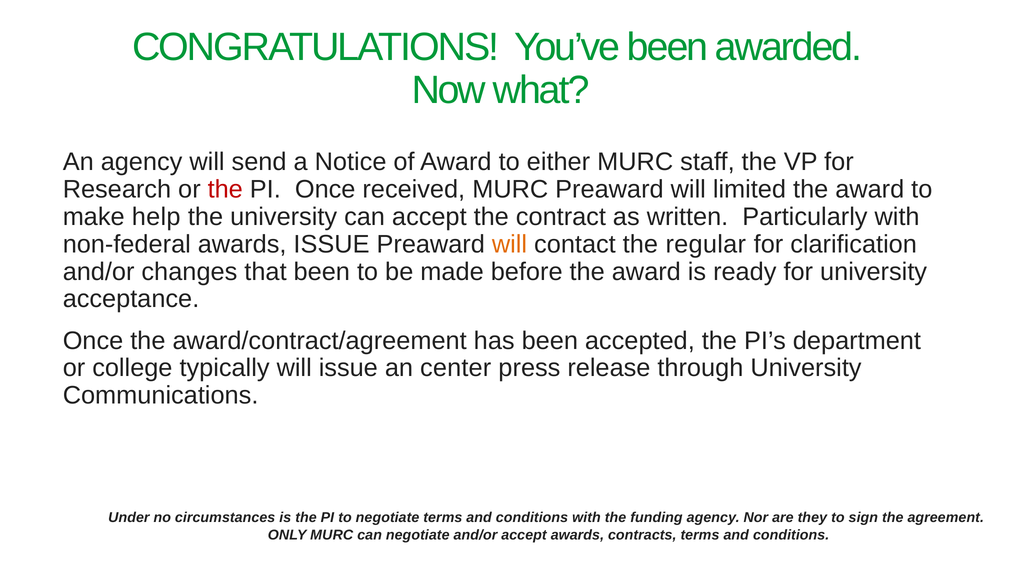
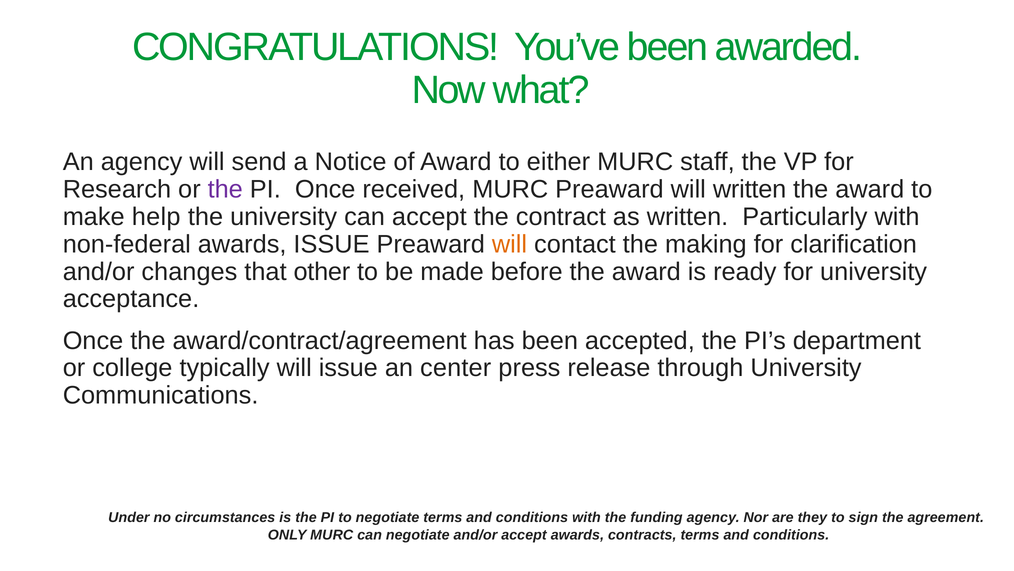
the at (225, 189) colour: red -> purple
will limited: limited -> written
regular: regular -> making
that been: been -> other
